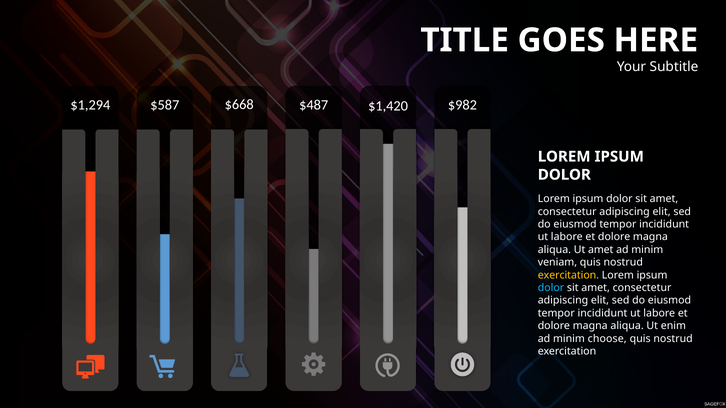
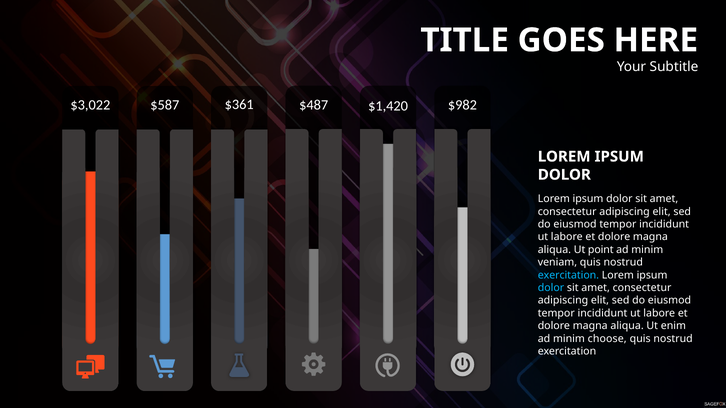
$1,294: $1,294 -> $3,022
$668: $668 -> $361
Ut amet: amet -> point
exercitation at (568, 275) colour: yellow -> light blue
